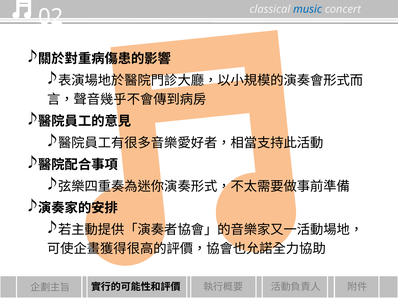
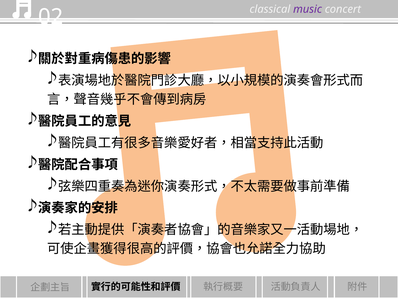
music colour: blue -> purple
